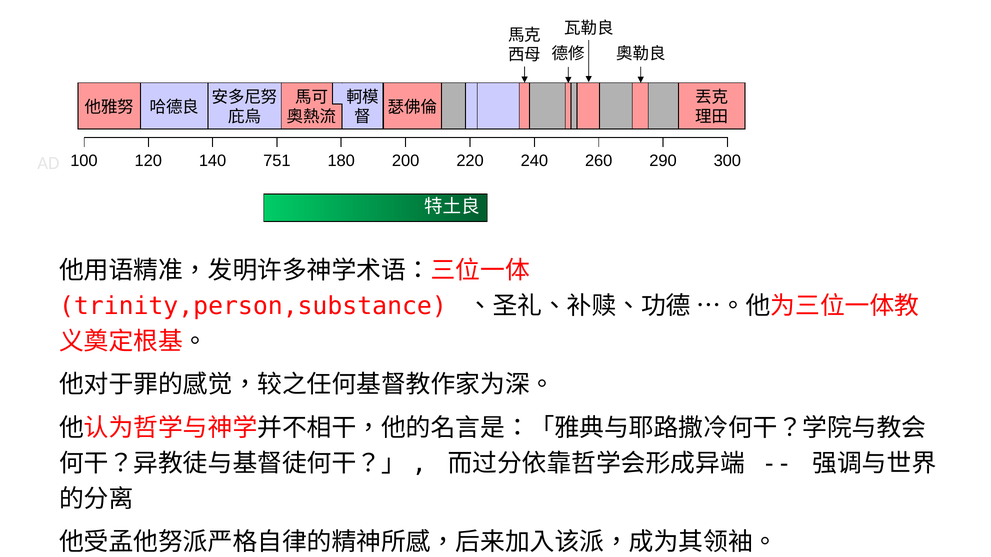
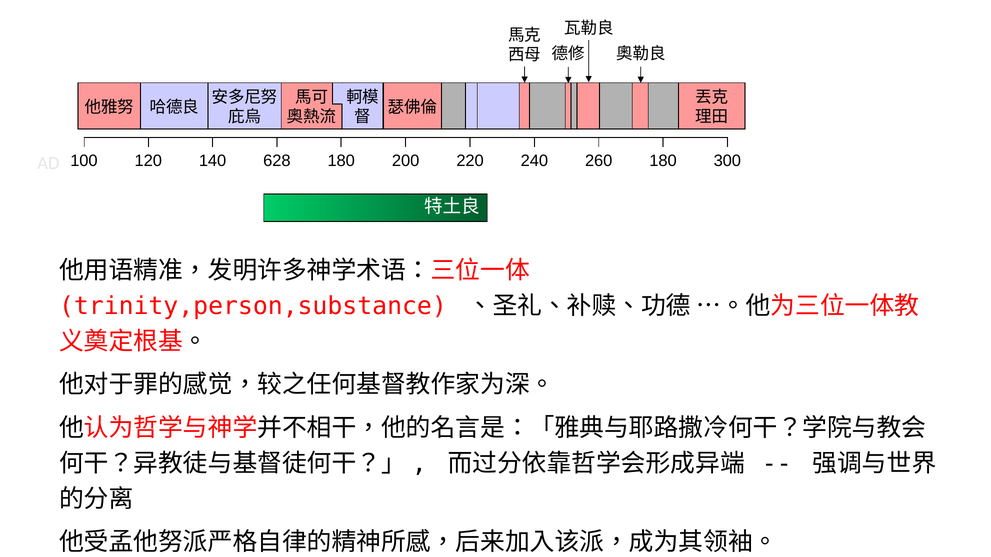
751: 751 -> 628
260 290: 290 -> 180
